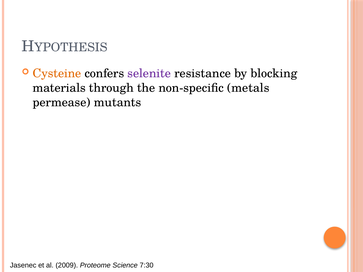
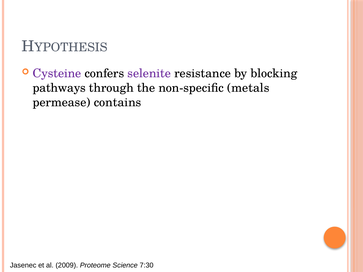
Cysteine colour: orange -> purple
materials: materials -> pathways
mutants: mutants -> contains
